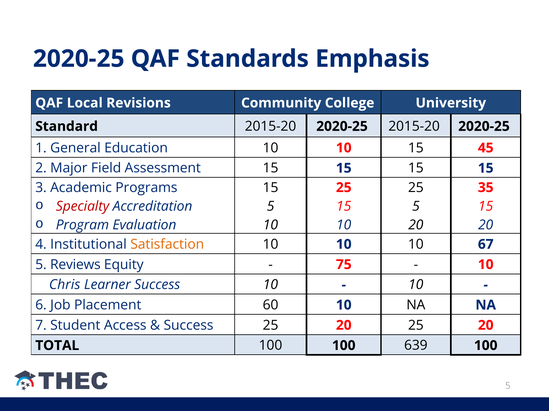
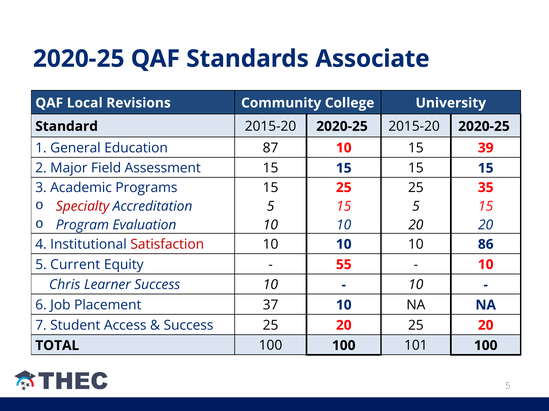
Emphasis: Emphasis -> Associate
Education 10: 10 -> 87
45: 45 -> 39
Satisfaction colour: orange -> red
67: 67 -> 86
Reviews: Reviews -> Current
75: 75 -> 55
60: 60 -> 37
639: 639 -> 101
